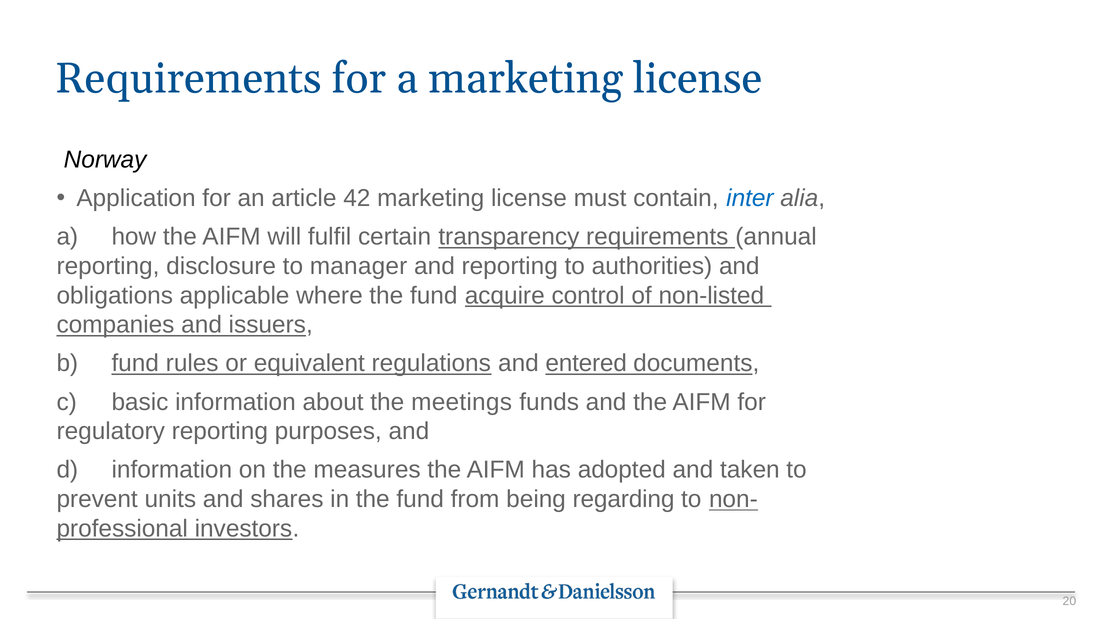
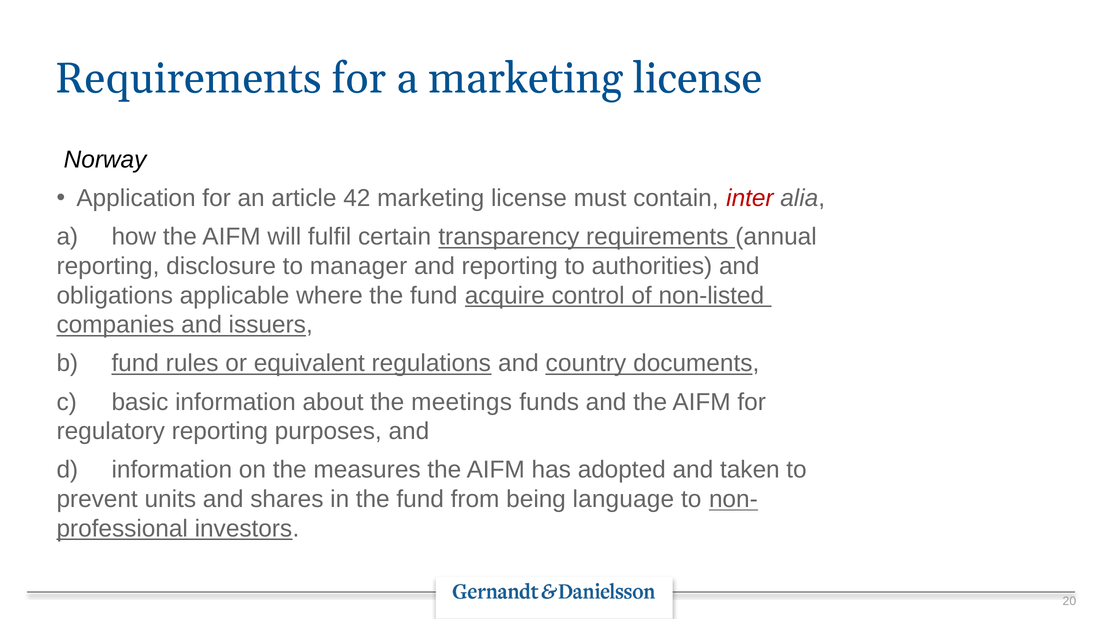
inter colour: blue -> red
entered: entered -> country
regarding: regarding -> language
